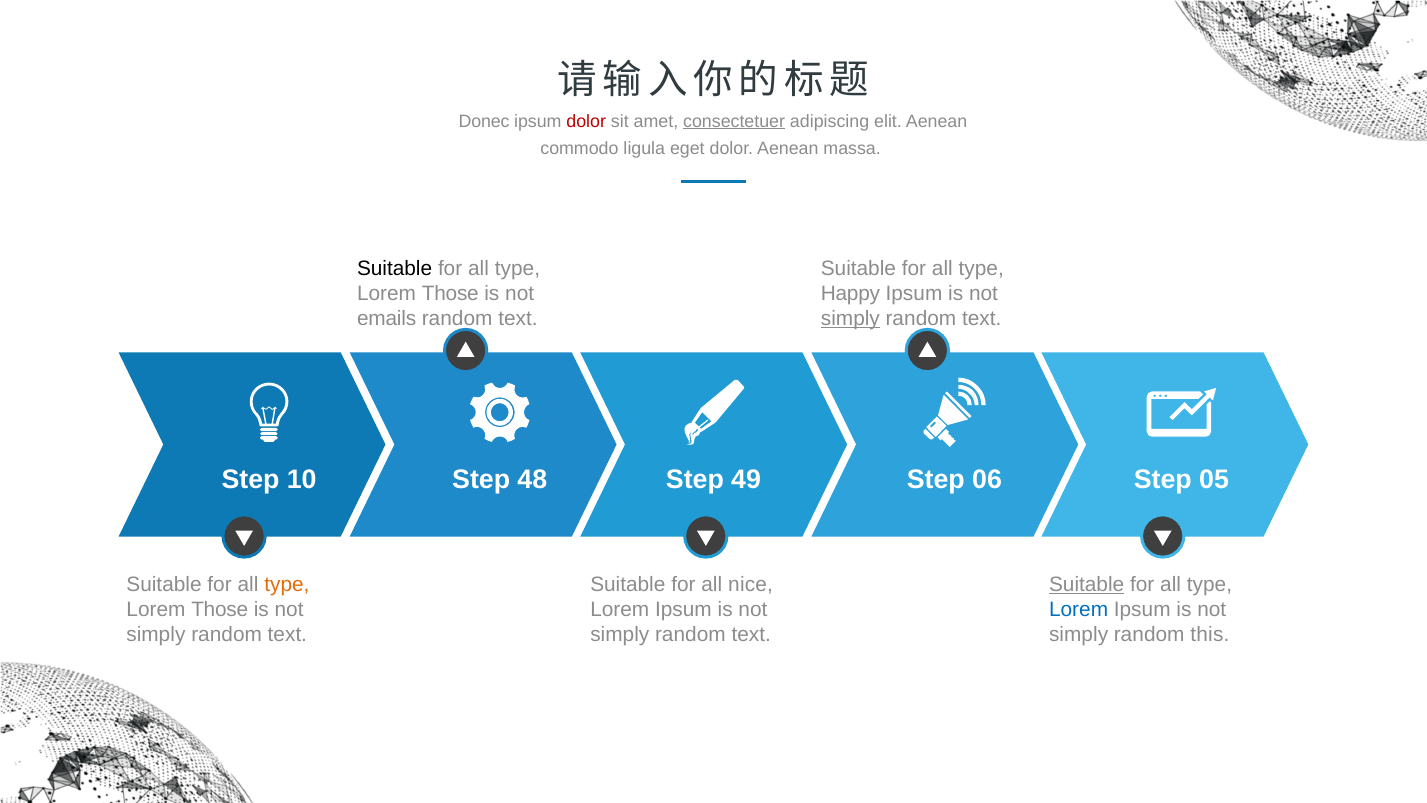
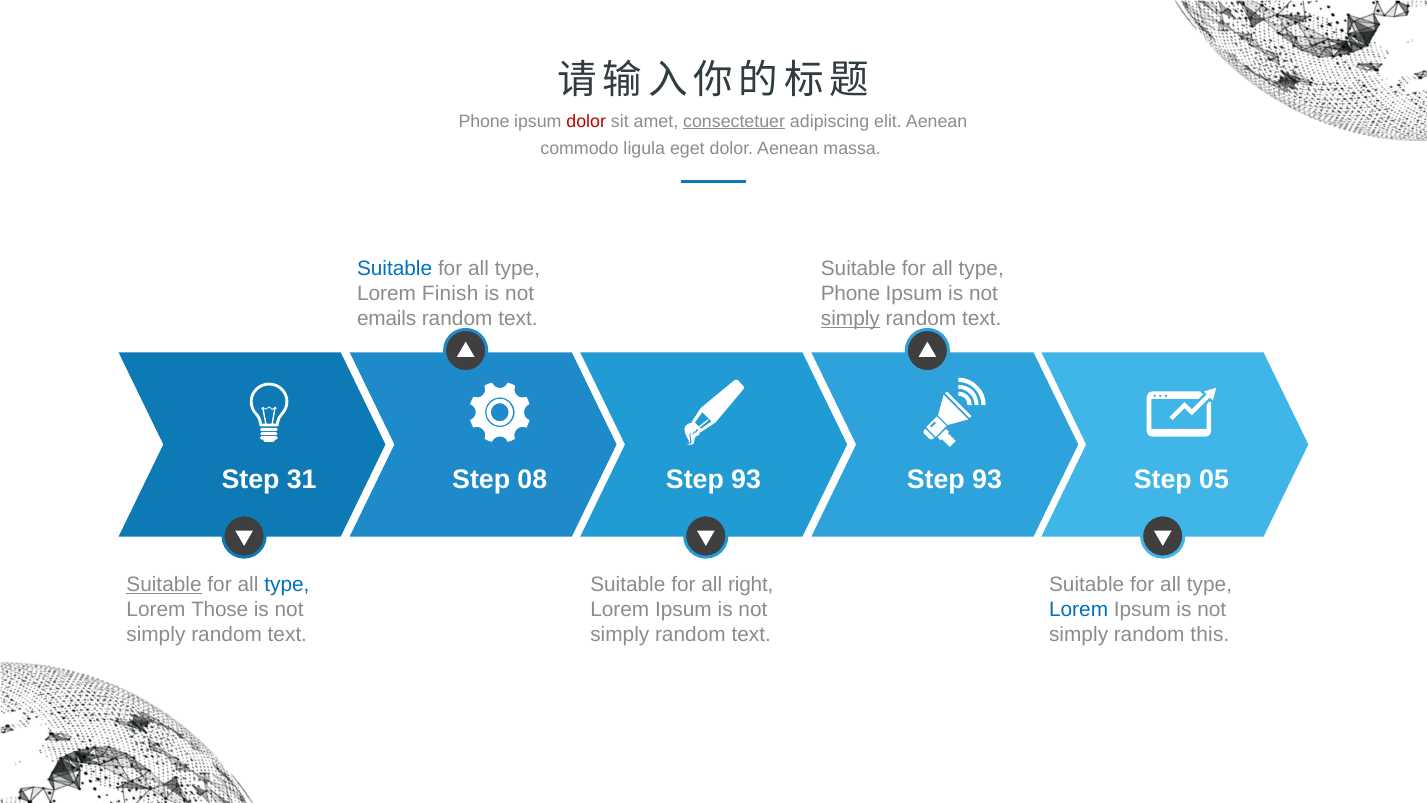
Donec at (484, 121): Donec -> Phone
Suitable at (395, 268) colour: black -> blue
Those at (450, 293): Those -> Finish
Happy at (850, 293): Happy -> Phone
10: 10 -> 31
48: 48 -> 08
49 at (746, 479): 49 -> 93
06 at (987, 479): 06 -> 93
Suitable at (164, 585) underline: none -> present
type at (287, 585) colour: orange -> blue
nice: nice -> right
Suitable at (1087, 585) underline: present -> none
